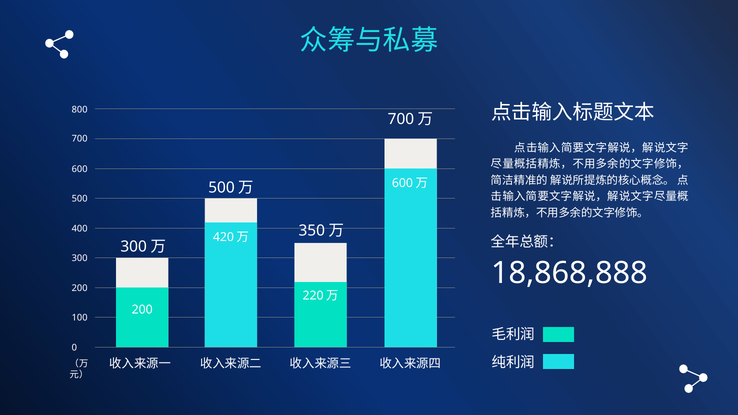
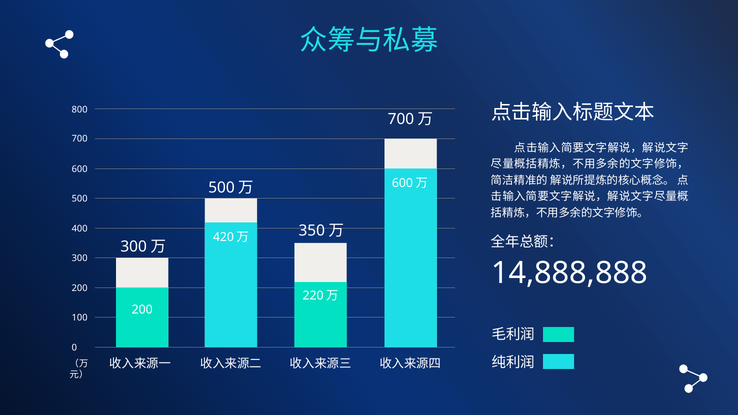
18,868,888: 18,868,888 -> 14,888,888
